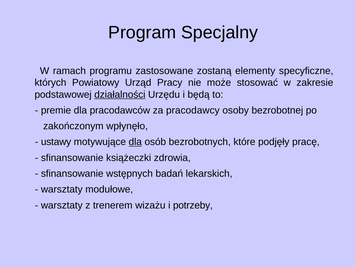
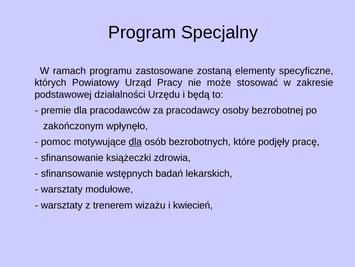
działalności underline: present -> none
ustawy: ustawy -> pomoc
potrzeby: potrzeby -> kwiecień
